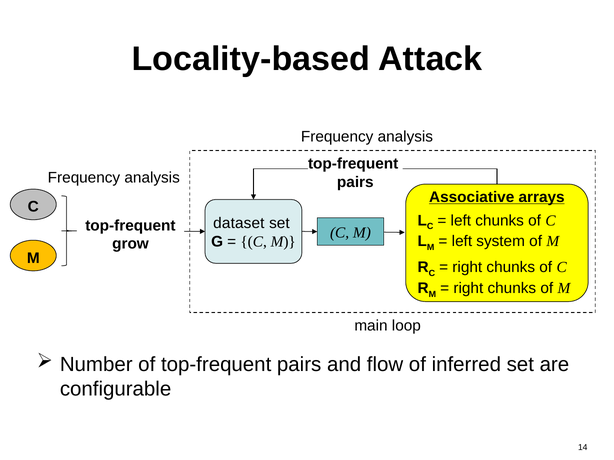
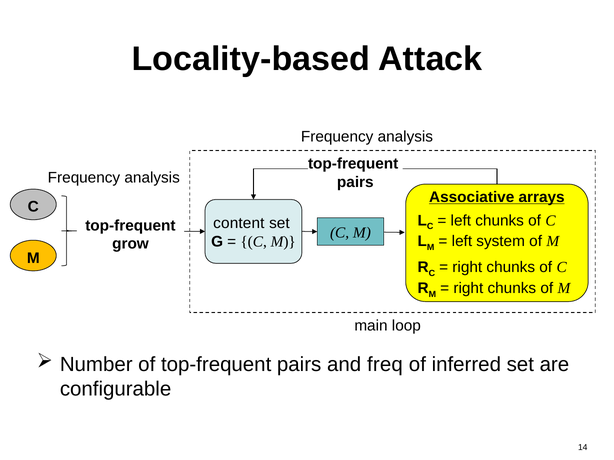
dataset: dataset -> content
flow: flow -> freq
